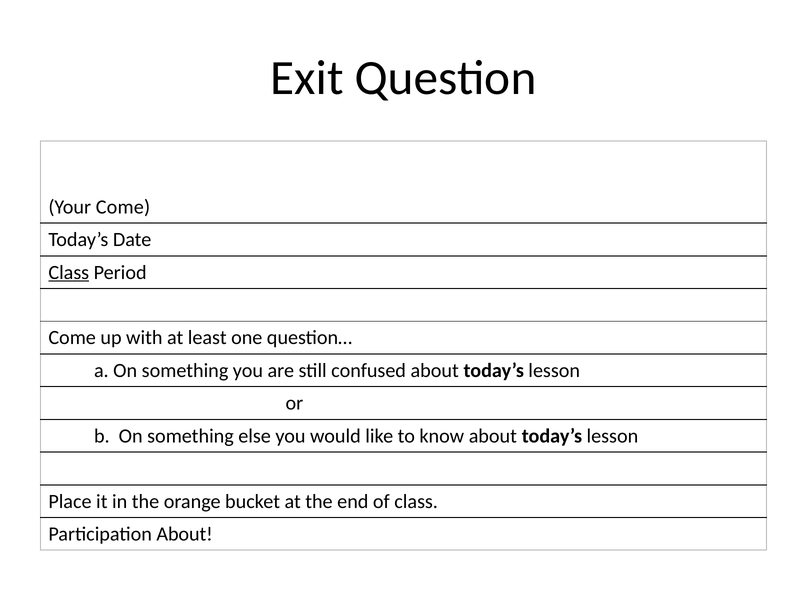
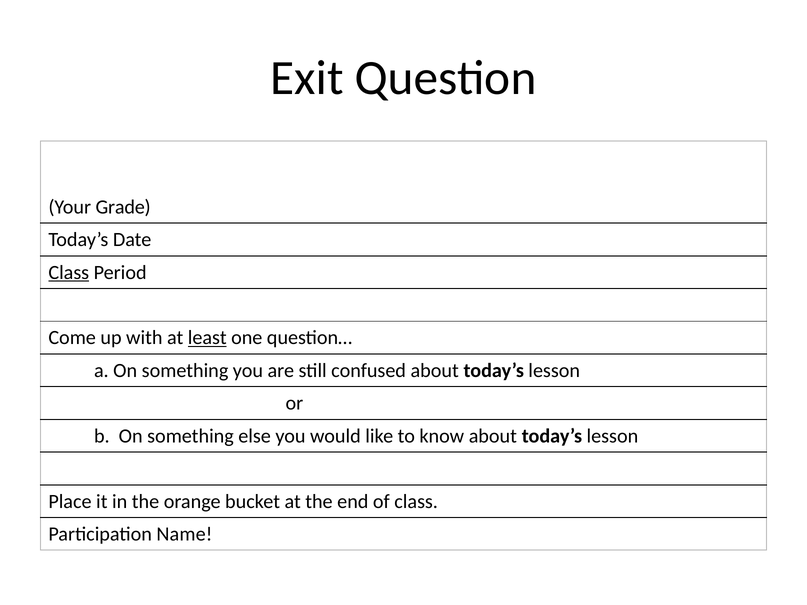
Your Come: Come -> Grade
least underline: none -> present
Participation About: About -> Name
